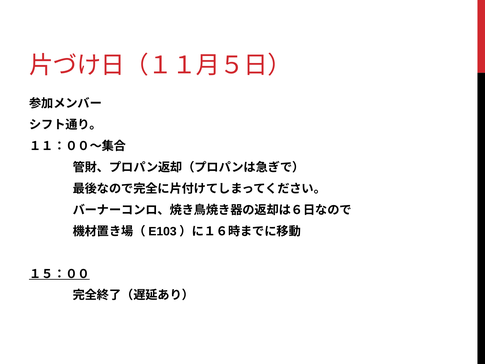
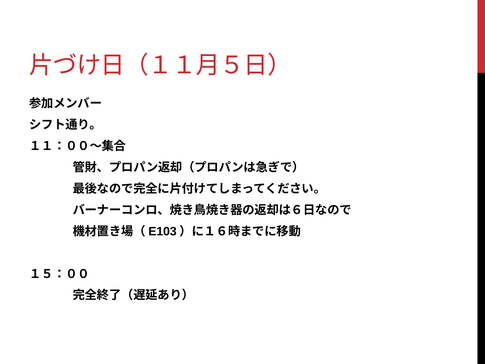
１５：００ underline: present -> none
